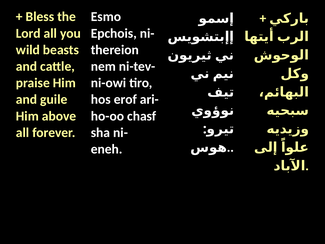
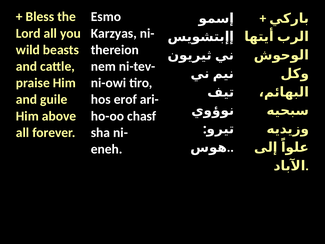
Epchois: Epchois -> Karzyas
